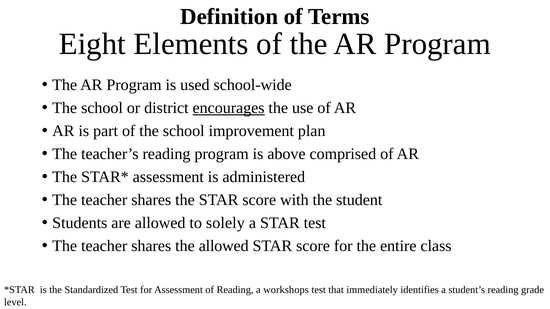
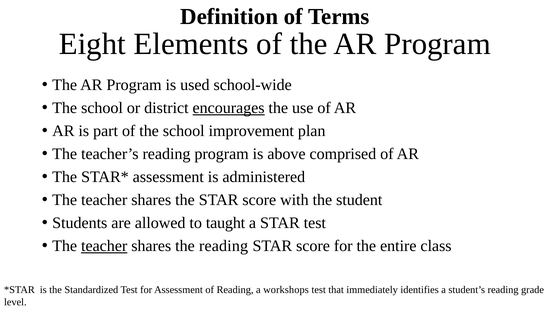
solely: solely -> taught
teacher at (104, 246) underline: none -> present
the allowed: allowed -> reading
